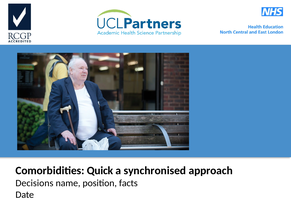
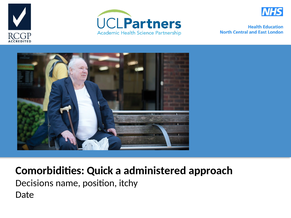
synchronised: synchronised -> administered
facts: facts -> itchy
